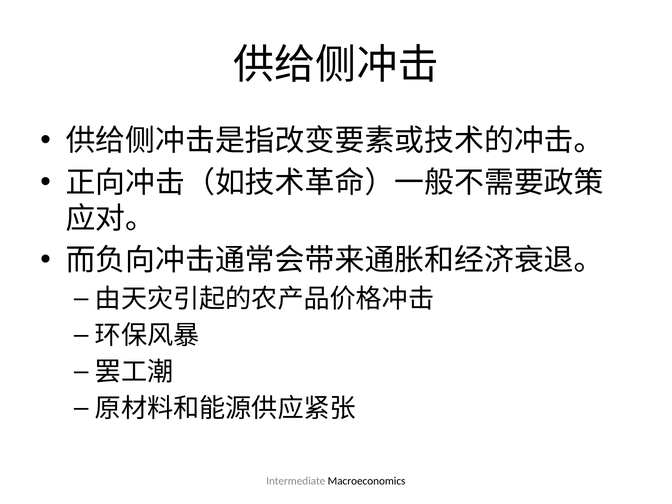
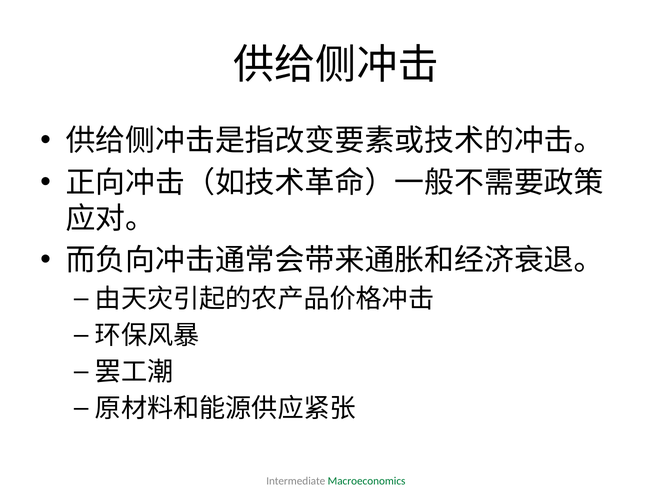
Macroeconomics colour: black -> green
